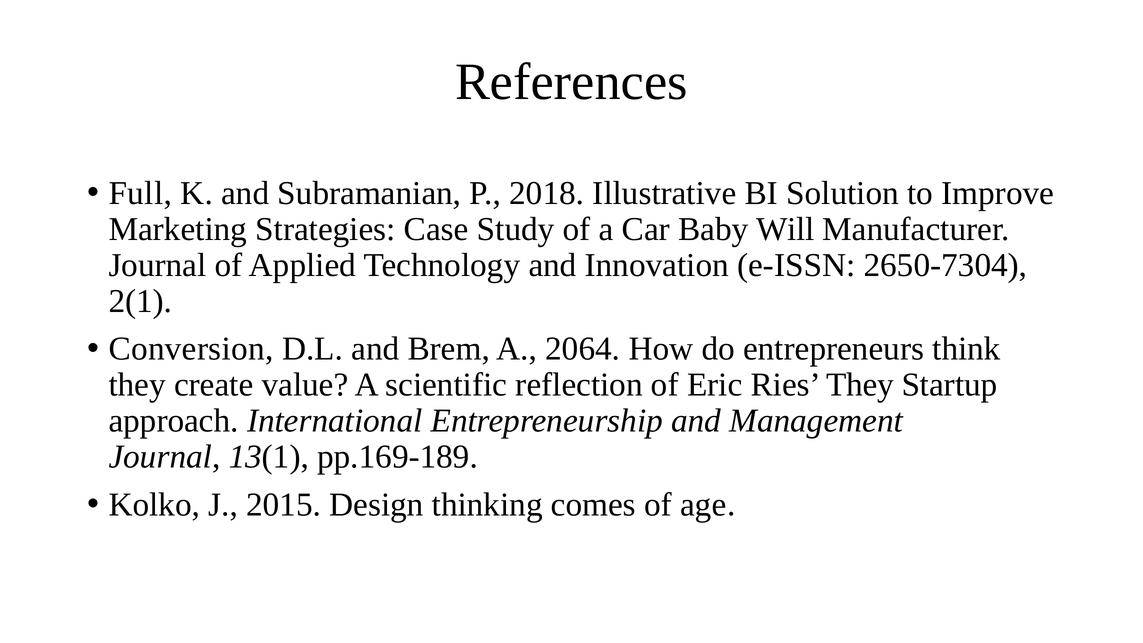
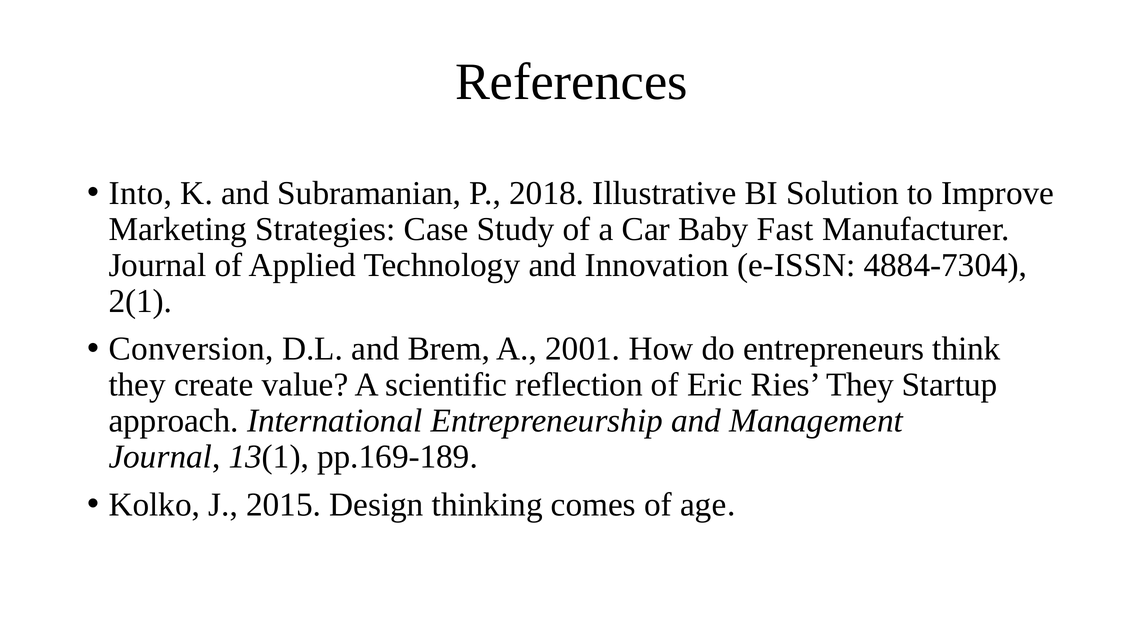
Full: Full -> Into
Will: Will -> Fast
2650-7304: 2650-7304 -> 4884-7304
2064: 2064 -> 2001
